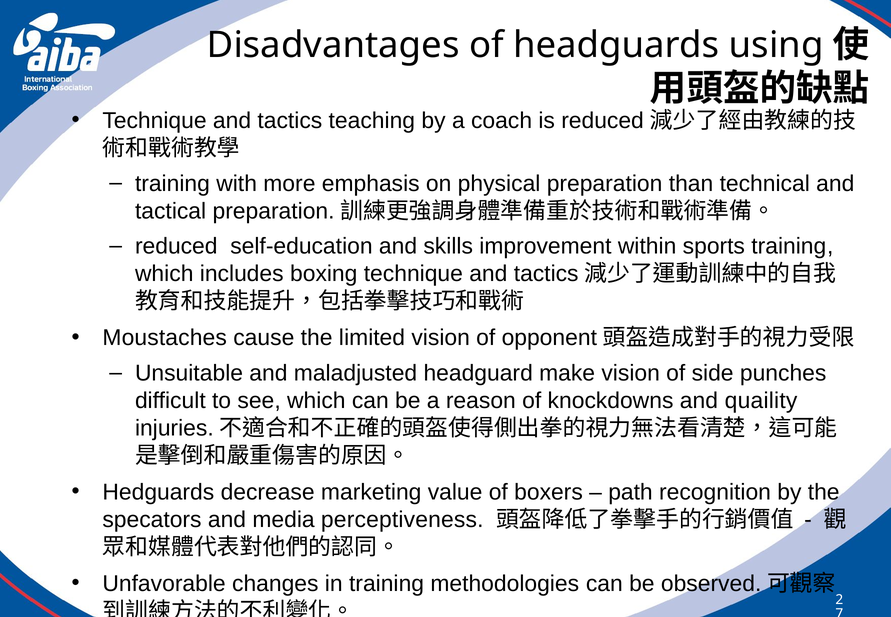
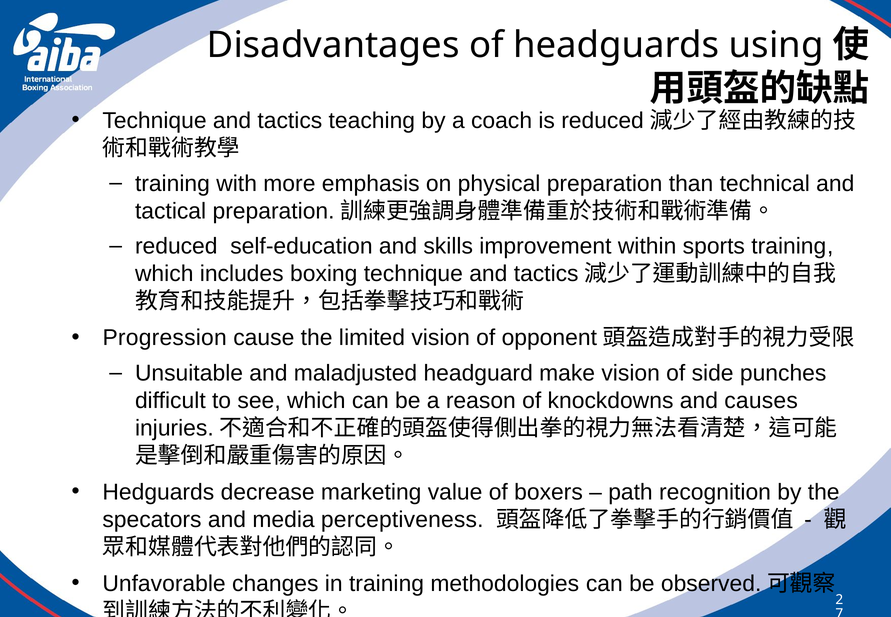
Moustaches: Moustaches -> Progression
quaility: quaility -> causes
